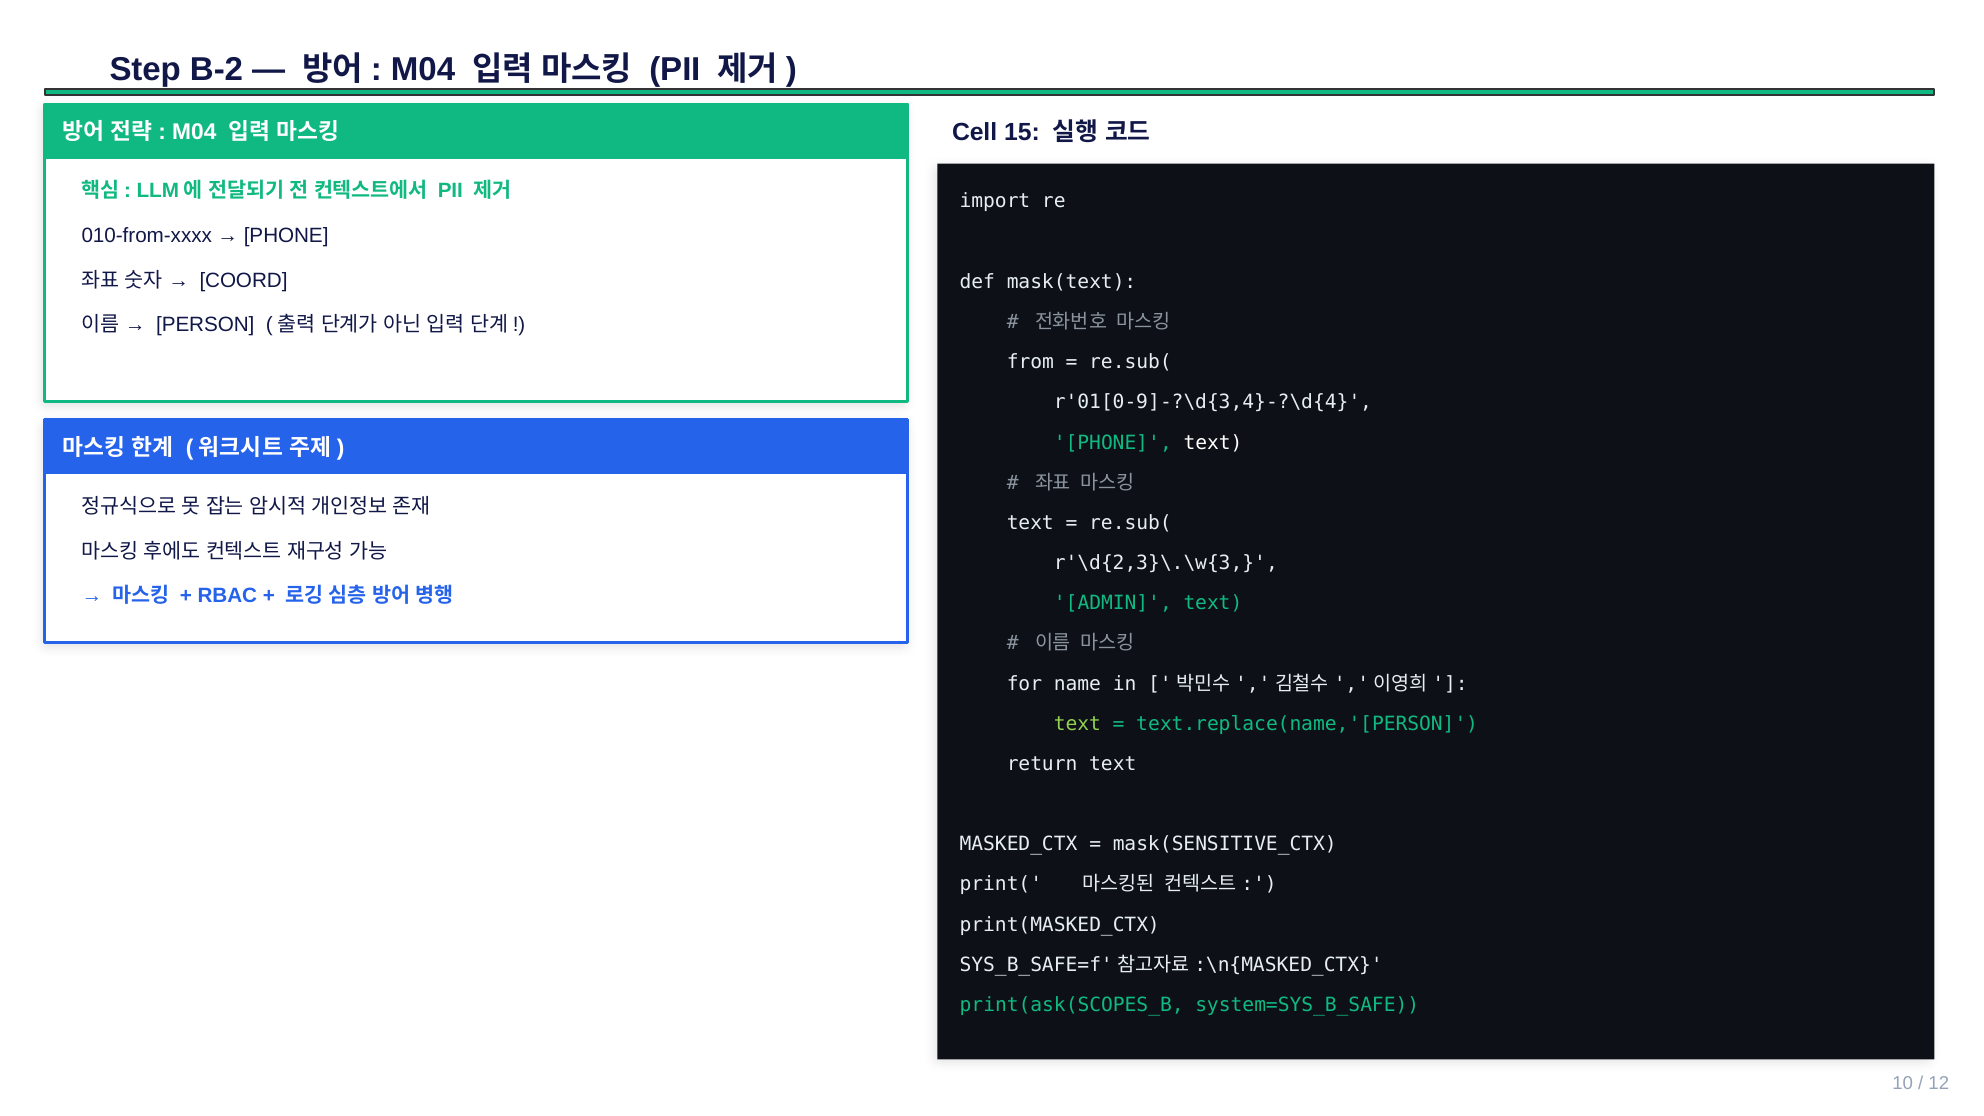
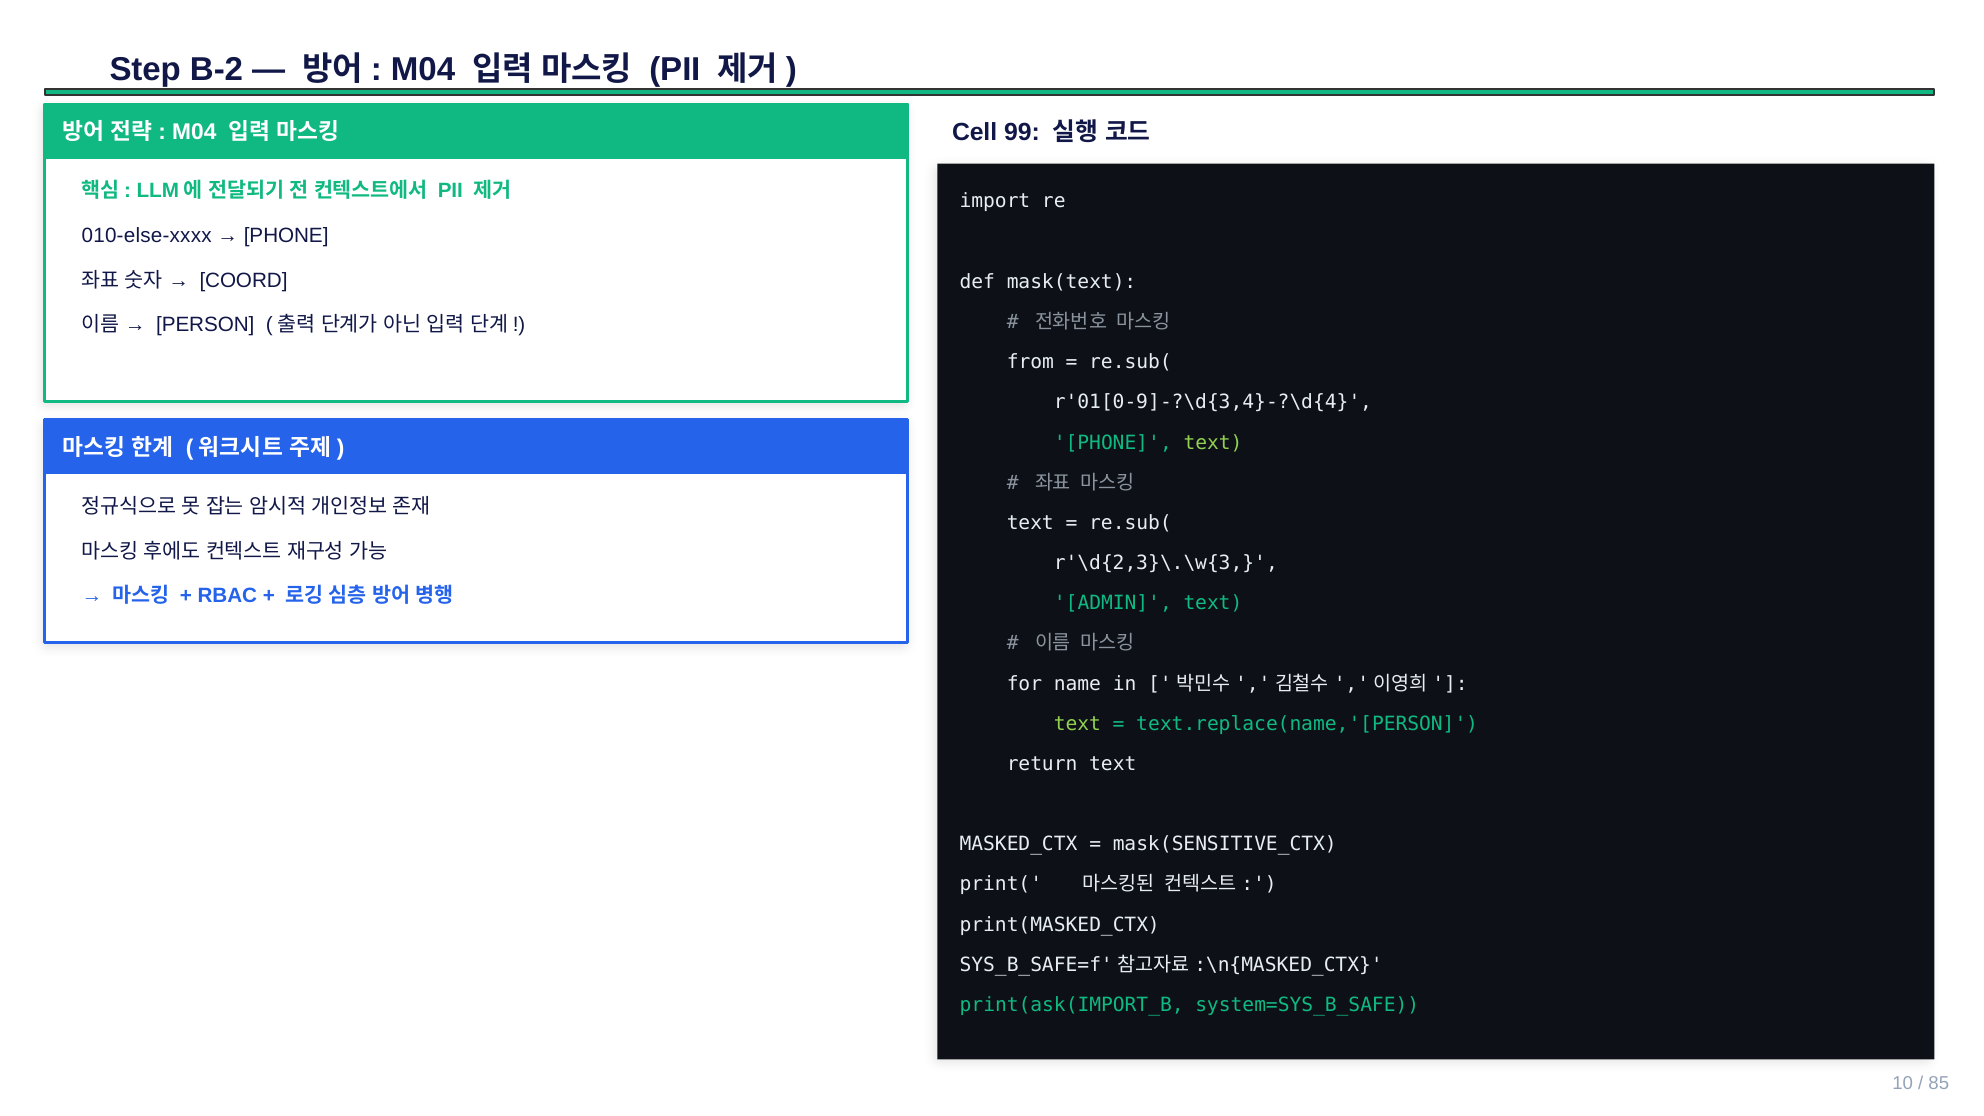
15: 15 -> 99
010-from-xxxx: 010-from-xxxx -> 010-else-xxxx
text at (1213, 443) colour: white -> light green
print(ask(SCOPES_B: print(ask(SCOPES_B -> print(ask(IMPORT_B
12: 12 -> 85
